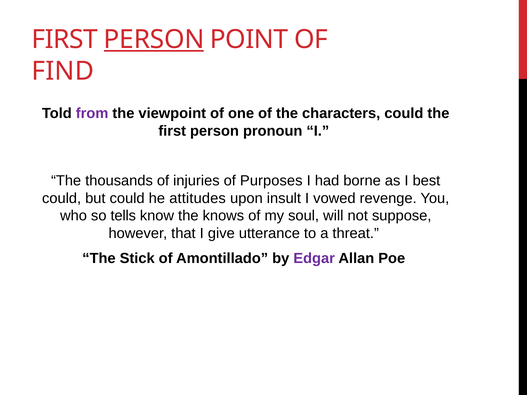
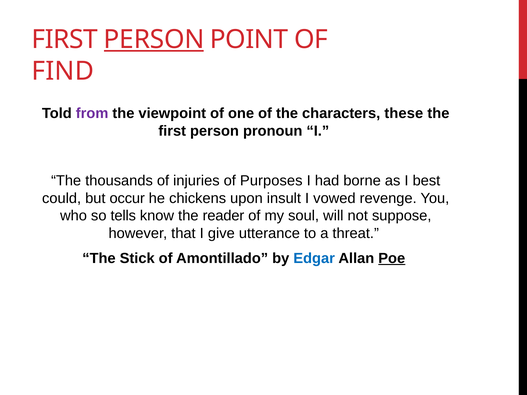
characters could: could -> these
but could: could -> occur
attitudes: attitudes -> chickens
knows: knows -> reader
Edgar colour: purple -> blue
Poe underline: none -> present
